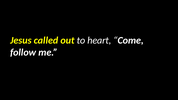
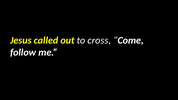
heart: heart -> cross
